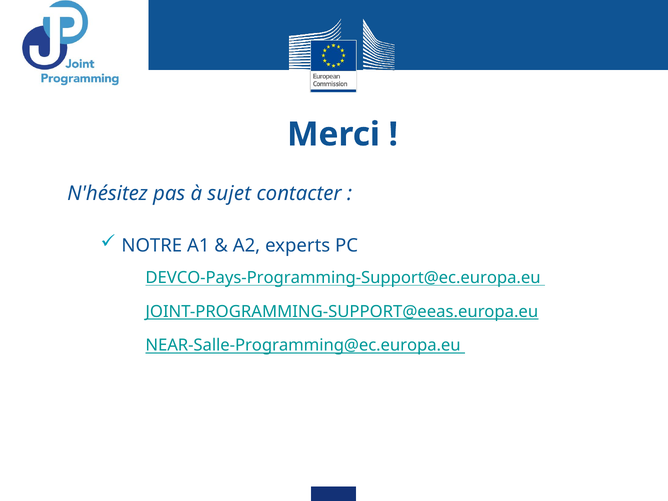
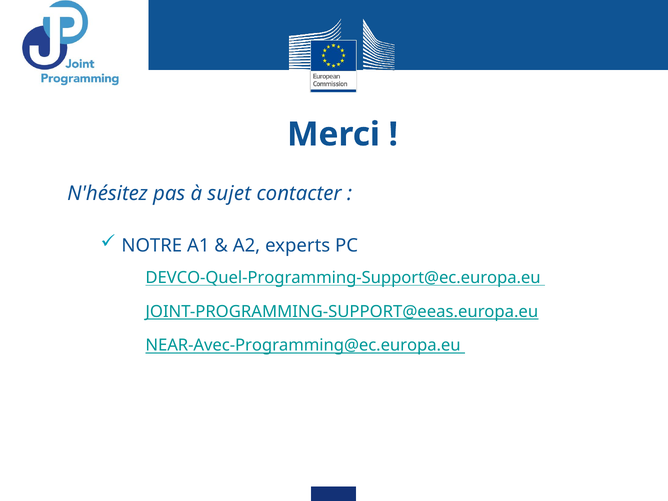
DEVCO-Pays-Programming-Support@ec.europa.eu: DEVCO-Pays-Programming-Support@ec.europa.eu -> DEVCO-Quel-Programming-Support@ec.europa.eu
NEAR-Salle-Programming@ec.europa.eu: NEAR-Salle-Programming@ec.europa.eu -> NEAR-Avec-Programming@ec.europa.eu
